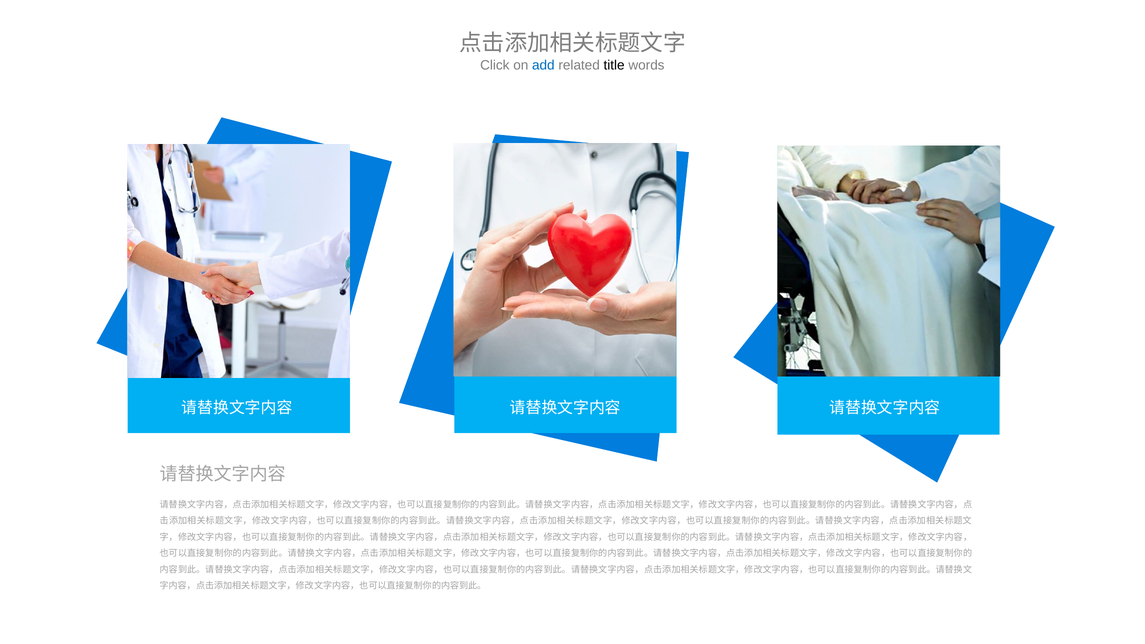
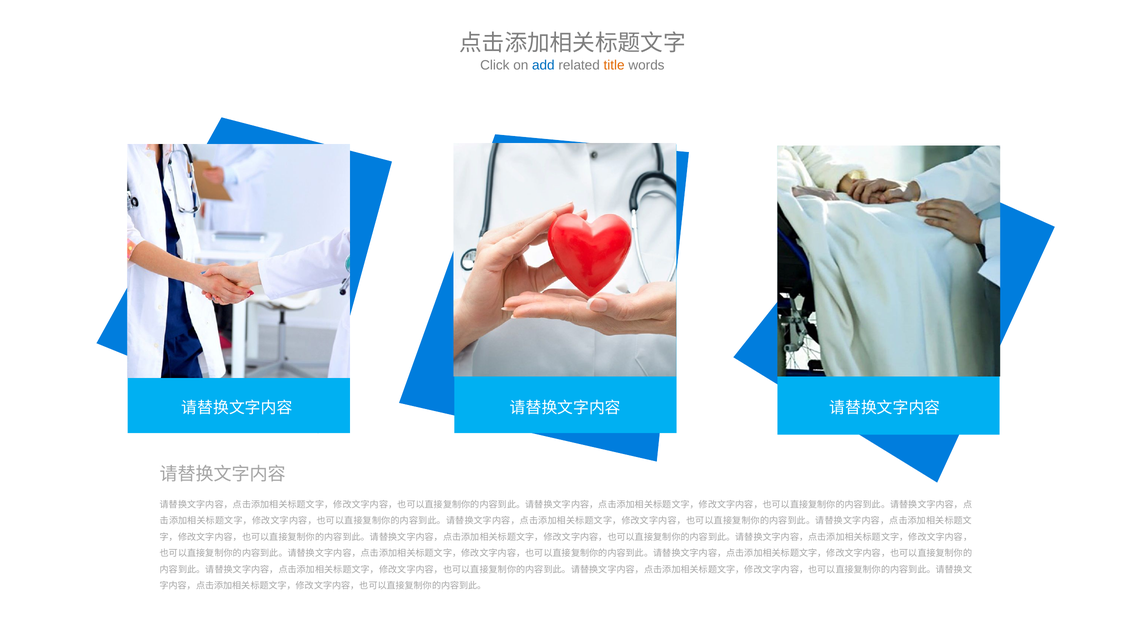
title colour: black -> orange
